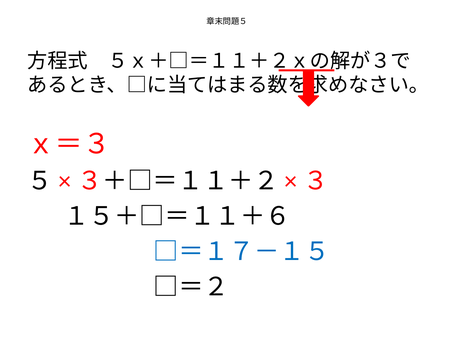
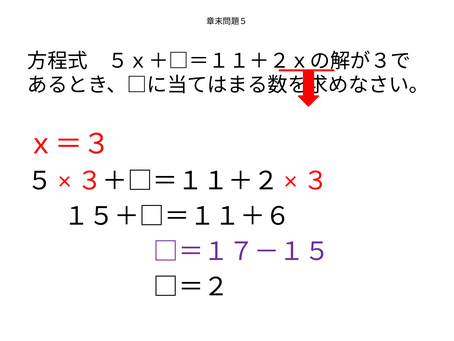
□＝１７－１５ colour: blue -> purple
